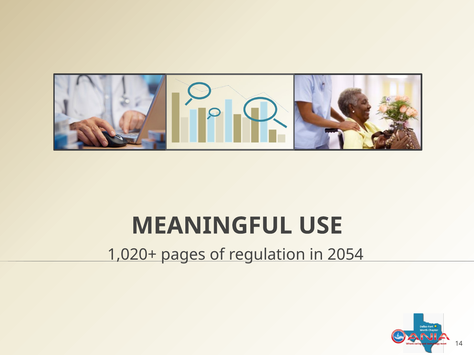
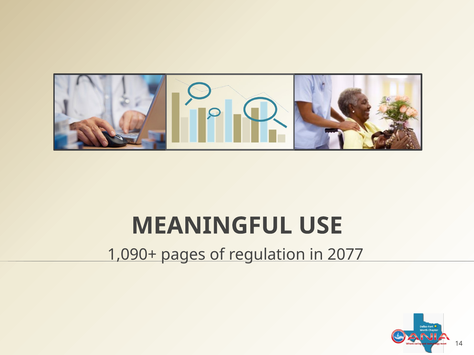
1,020+: 1,020+ -> 1,090+
2054: 2054 -> 2077
